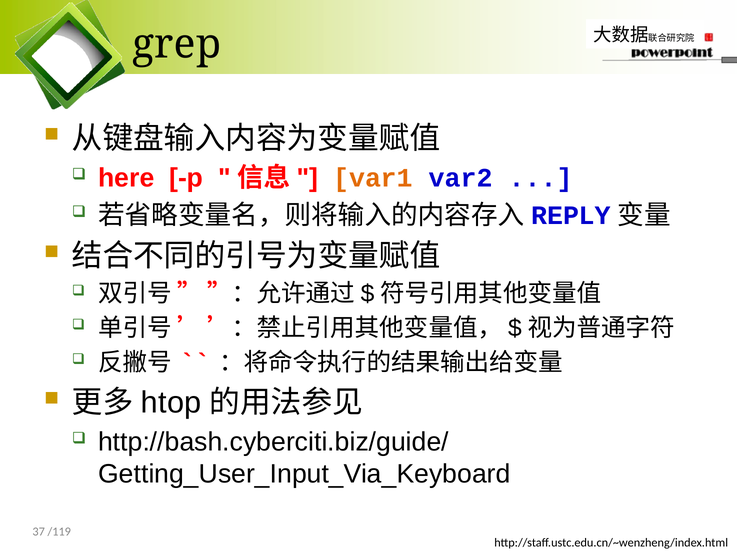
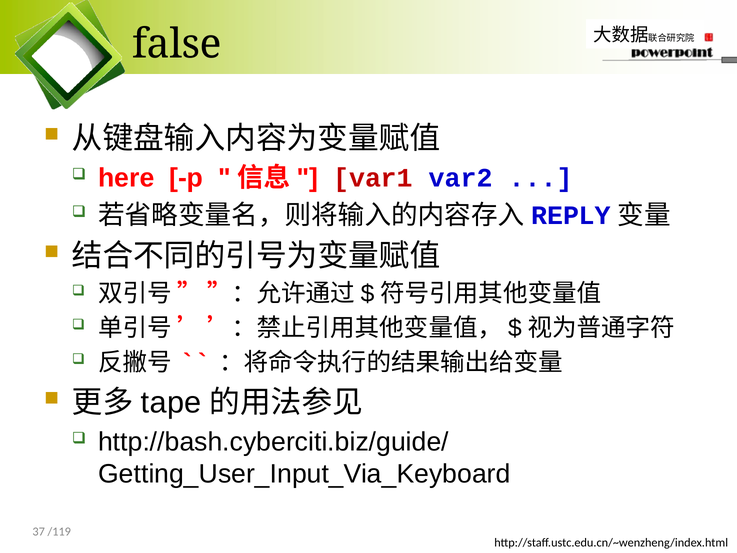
grep: grep -> false
var1 colour: orange -> red
htop: htop -> tape
